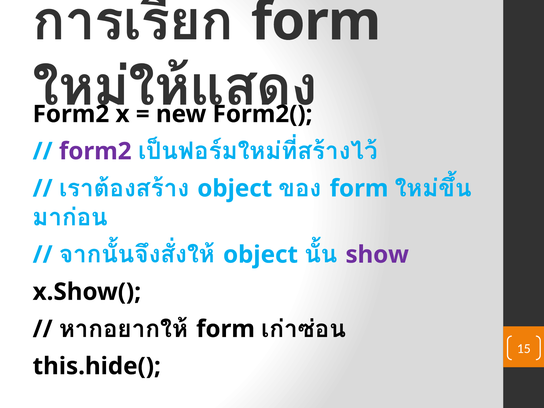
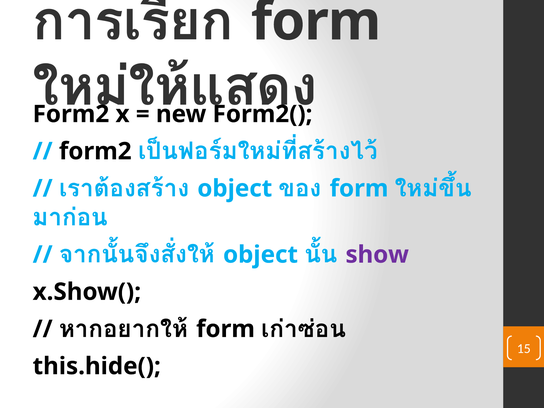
form2 at (95, 151) colour: purple -> black
